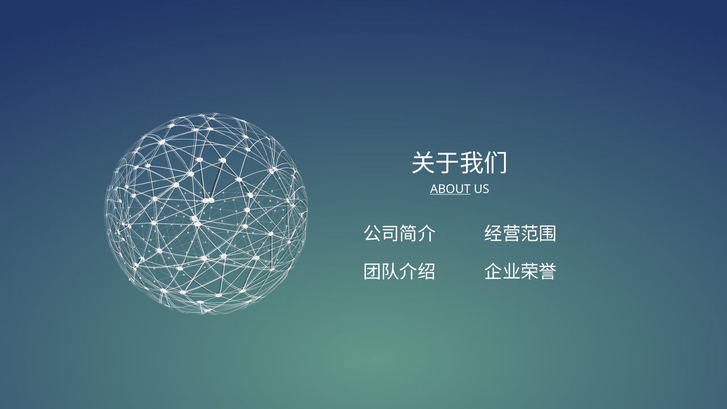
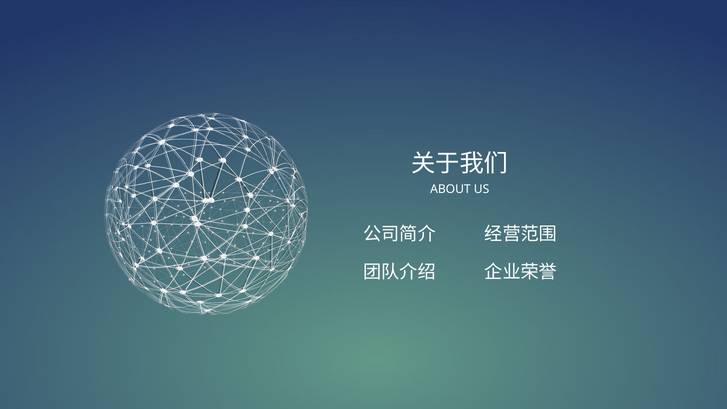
ABOUT underline: present -> none
